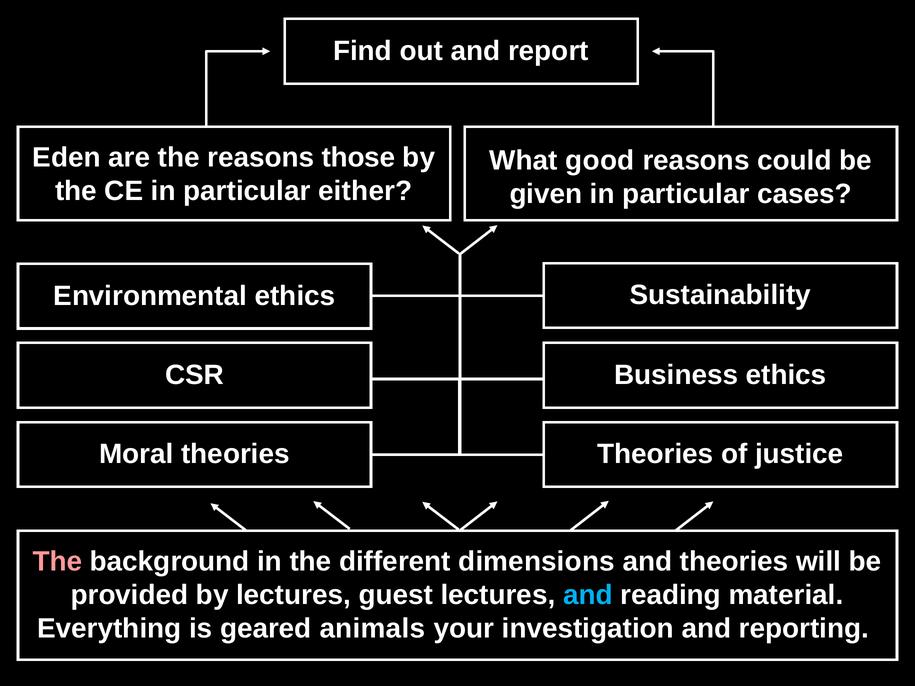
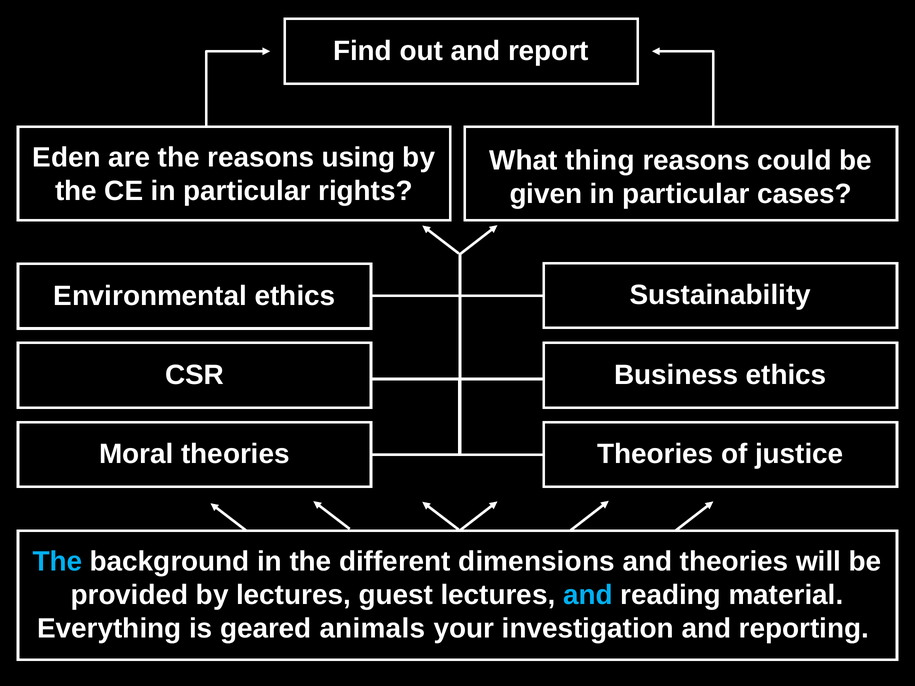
those: those -> using
good: good -> thing
either: either -> rights
The at (57, 562) colour: pink -> light blue
